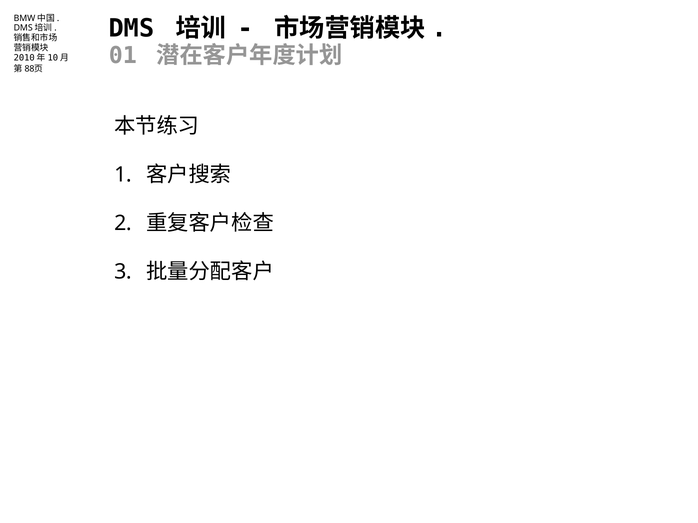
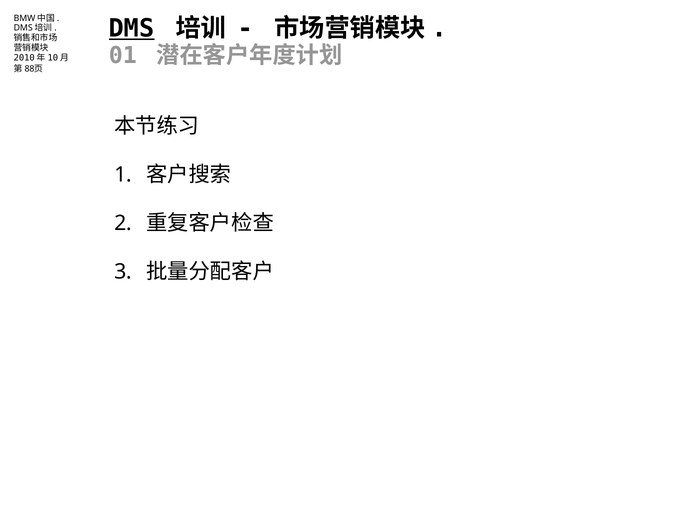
DMS underline: none -> present
